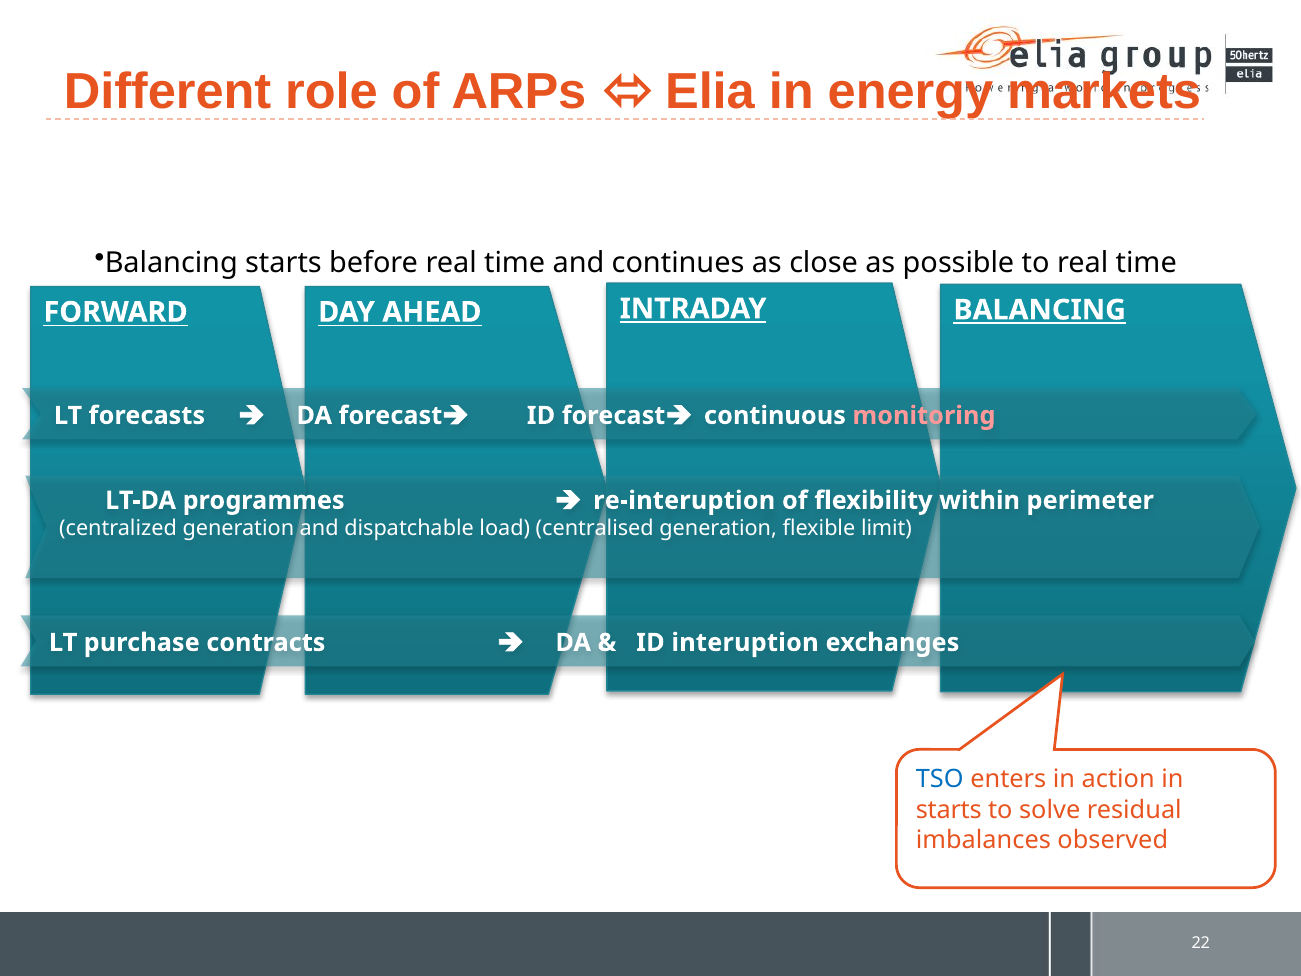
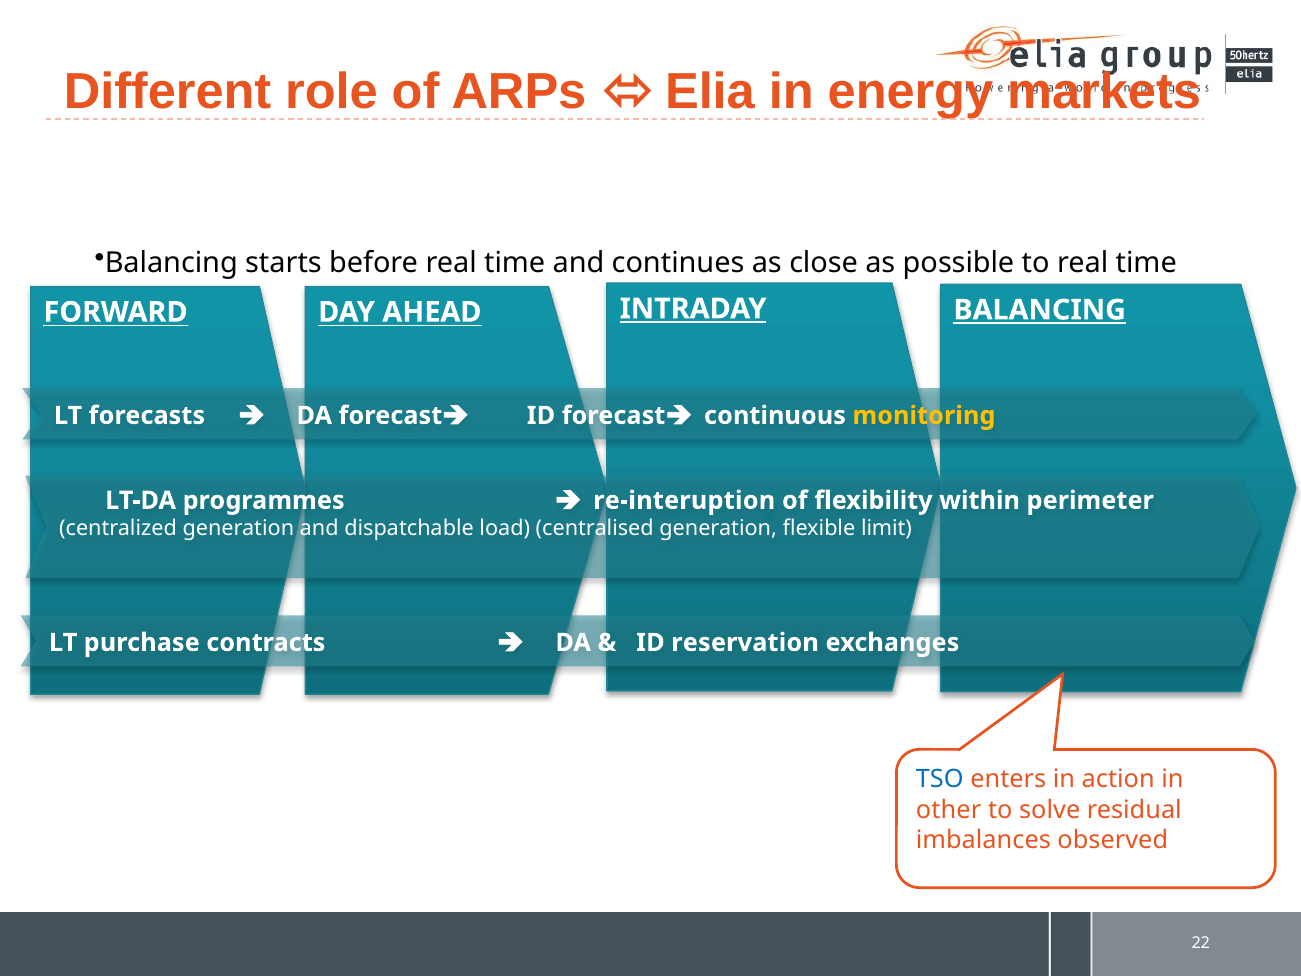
monitoring colour: pink -> yellow
interuption: interuption -> reservation
starts at (949, 810): starts -> other
